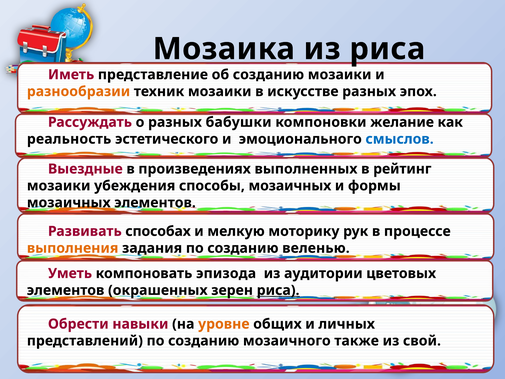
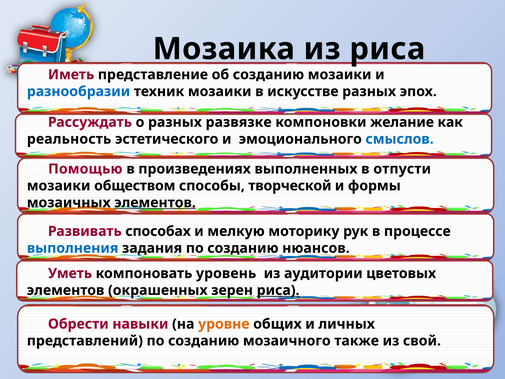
разнообразии colour: orange -> blue
бабушки: бабушки -> развязке
Выездные: Выездные -> Помощью
рейтинг: рейтинг -> отпусти
убеждения: убеждения -> обществом
способы мозаичных: мозаичных -> творческой
элементов at (155, 202) underline: none -> present
выполнения colour: orange -> blue
веленью: веленью -> нюансов
эпизода: эпизода -> уровень
